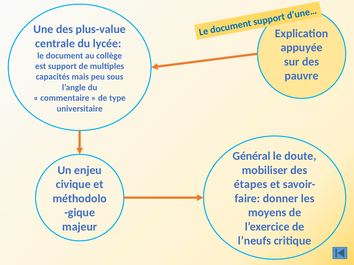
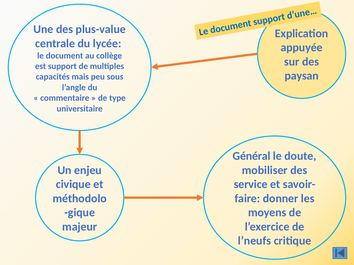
pauvre: pauvre -> paysan
étapes: étapes -> service
